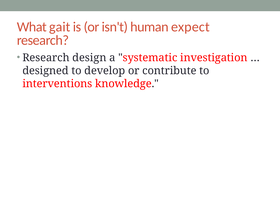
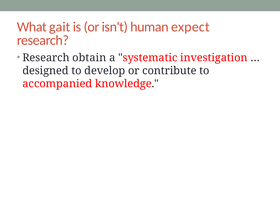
design: design -> obtain
interventions: interventions -> accompanied
